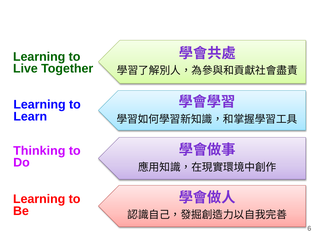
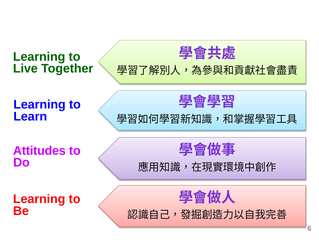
Thinking: Thinking -> Attitudes
